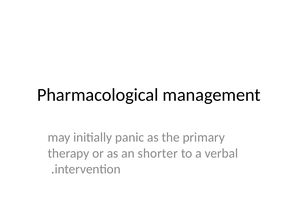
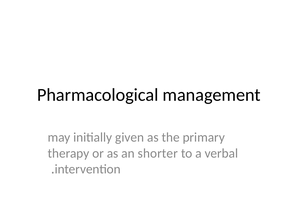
panic: panic -> given
